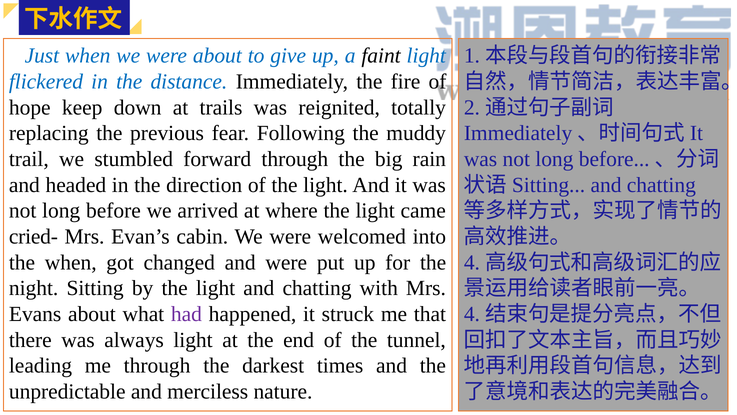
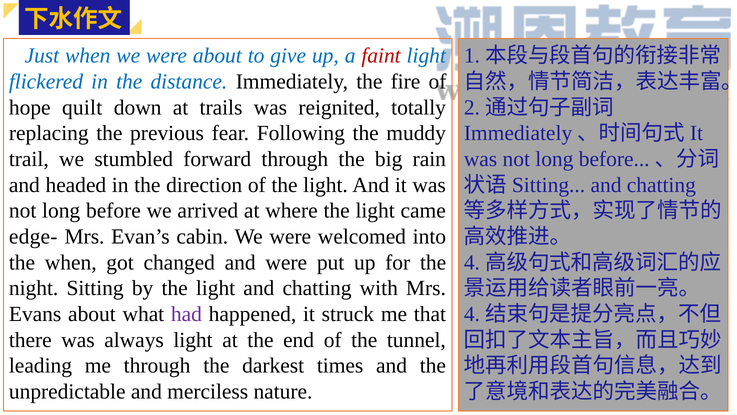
faint colour: black -> red
keep: keep -> quilt
cried-: cried- -> edge-
